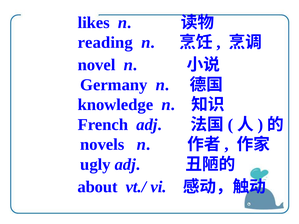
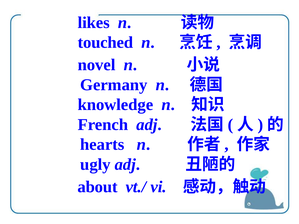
reading: reading -> touched
novels: novels -> hearts
